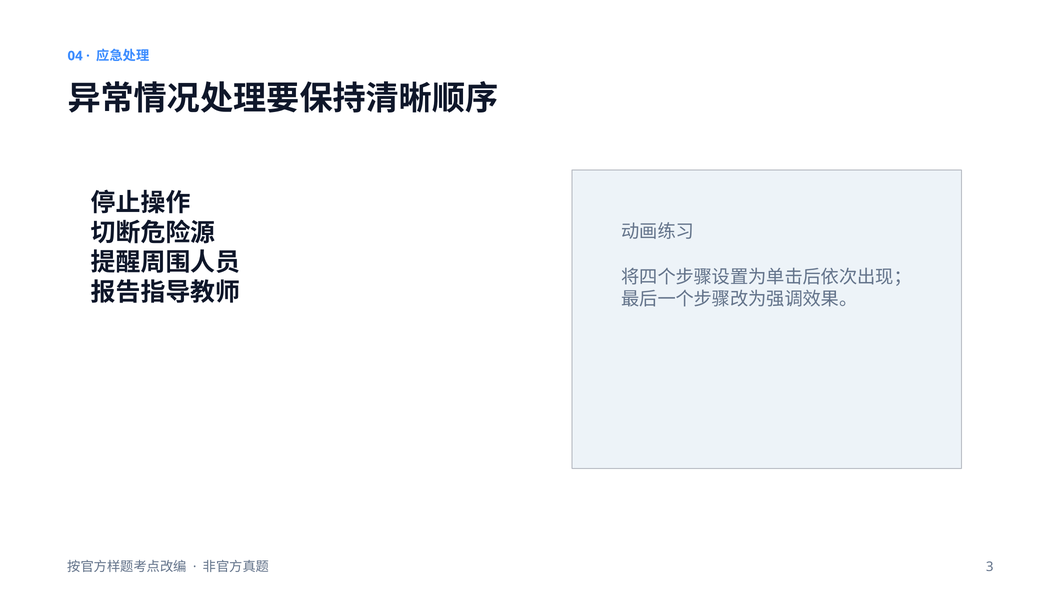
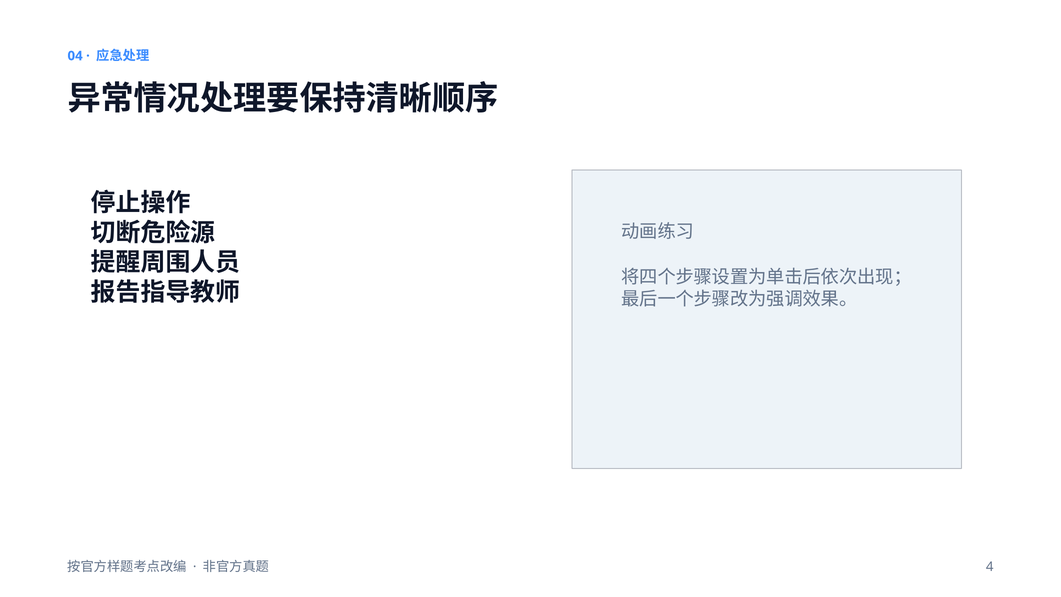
3: 3 -> 4
